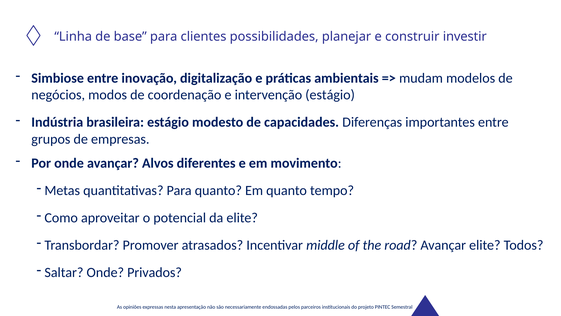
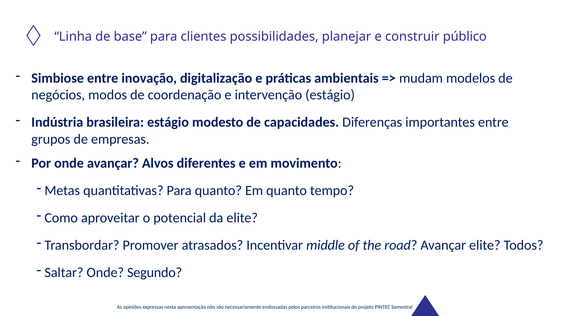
investir: investir -> público
Privados: Privados -> Segundo
